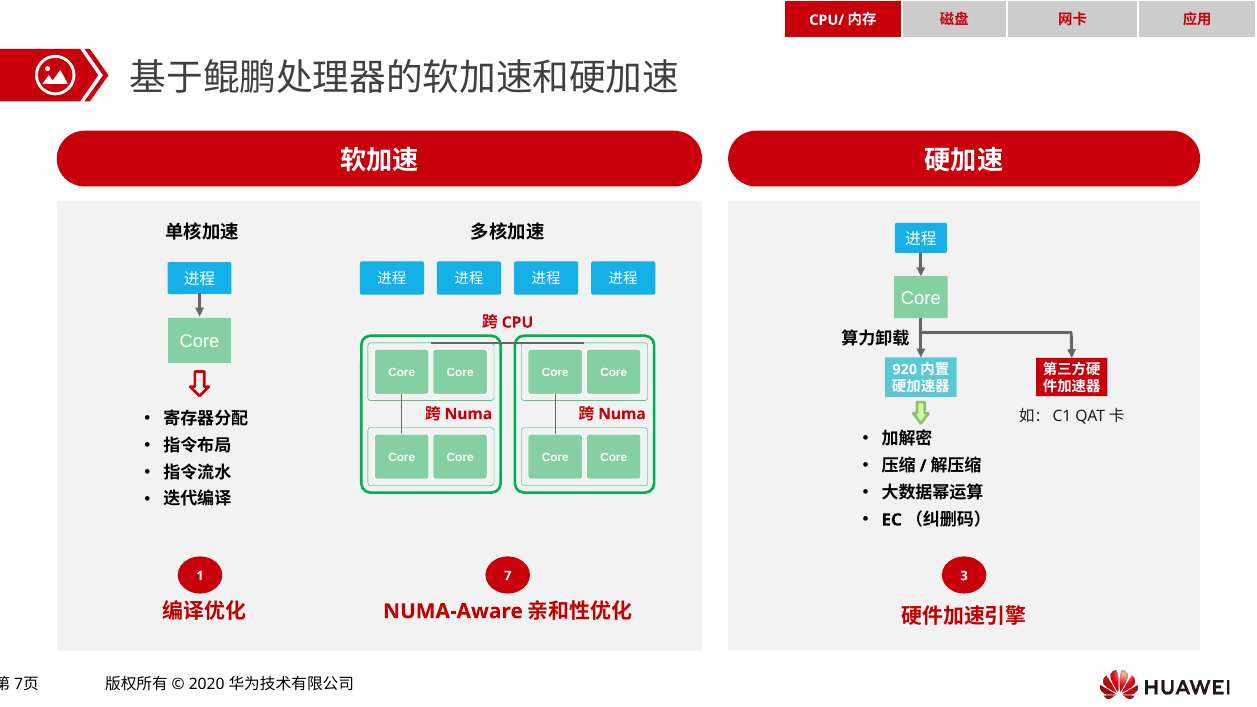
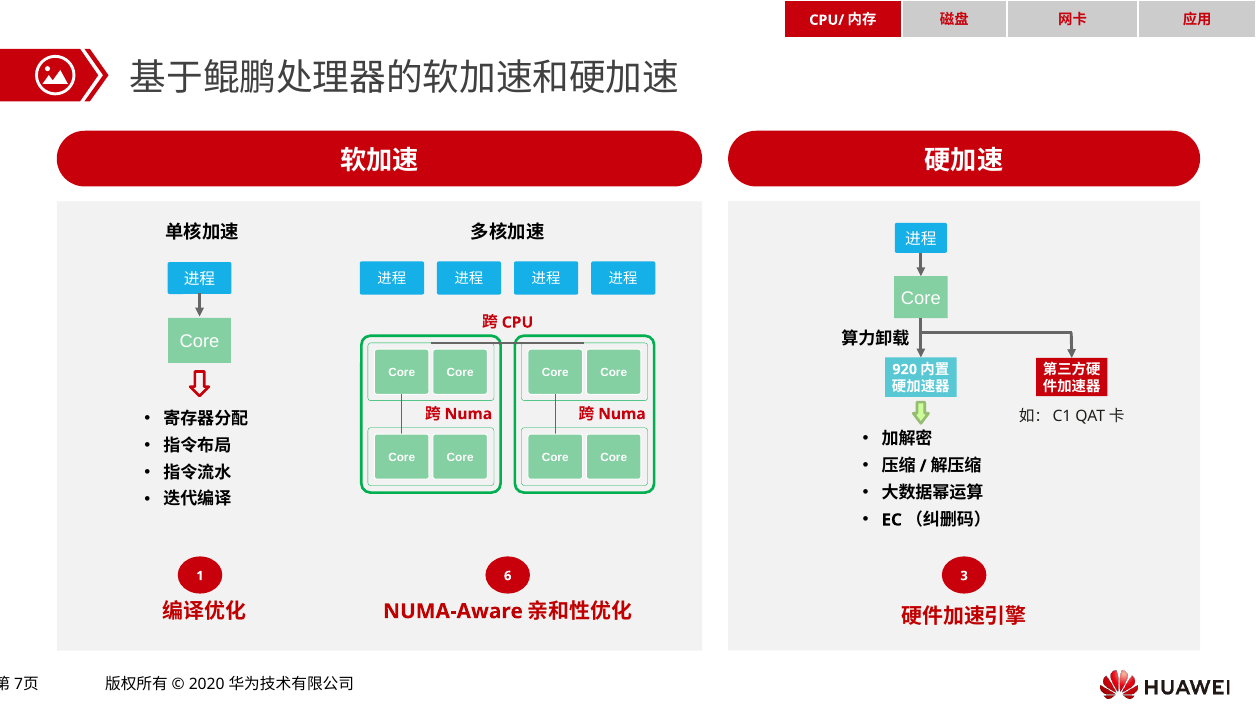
7: 7 -> 6
